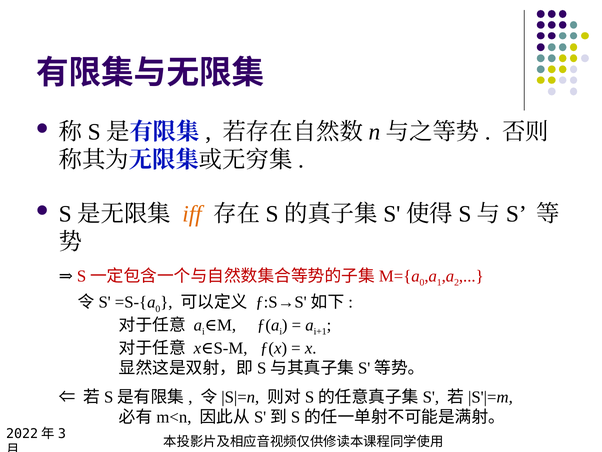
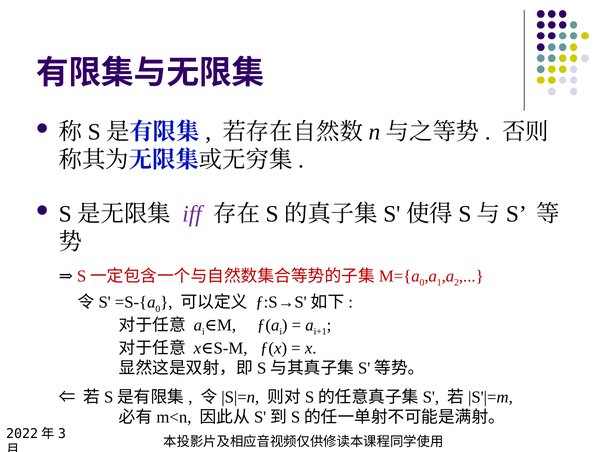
iff colour: orange -> purple
